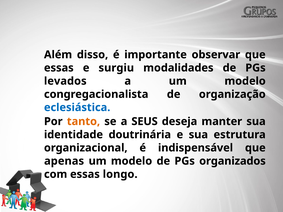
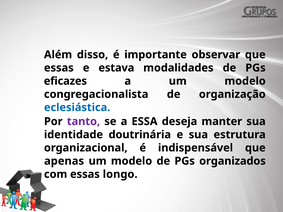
surgiu: surgiu -> estava
levados: levados -> eficazes
tanto colour: orange -> purple
SEUS: SEUS -> ESSA
